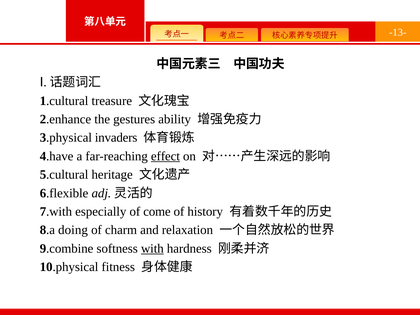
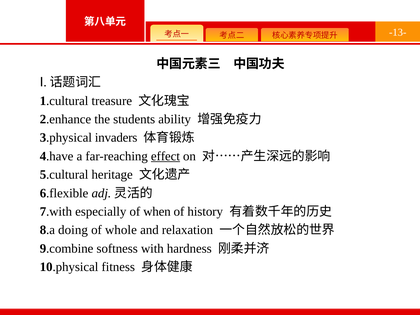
gestures: gestures -> students
come: come -> when
charm: charm -> whole
with underline: present -> none
